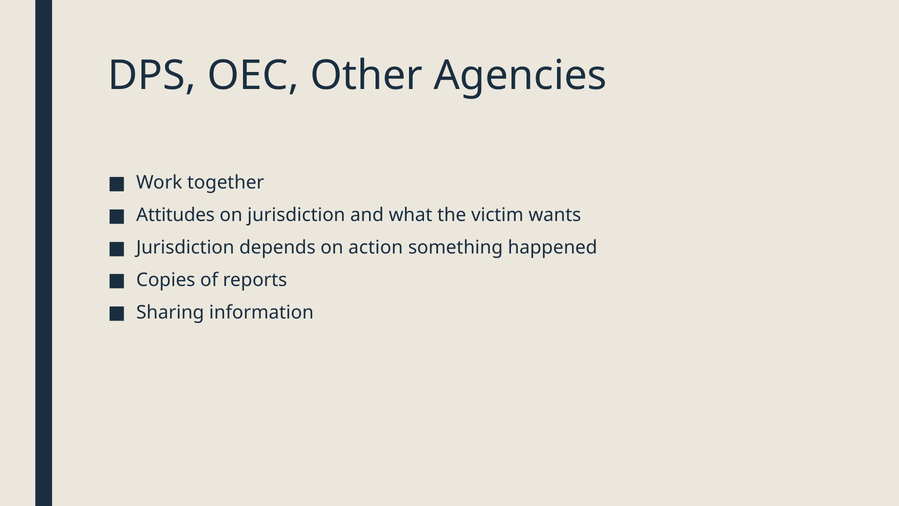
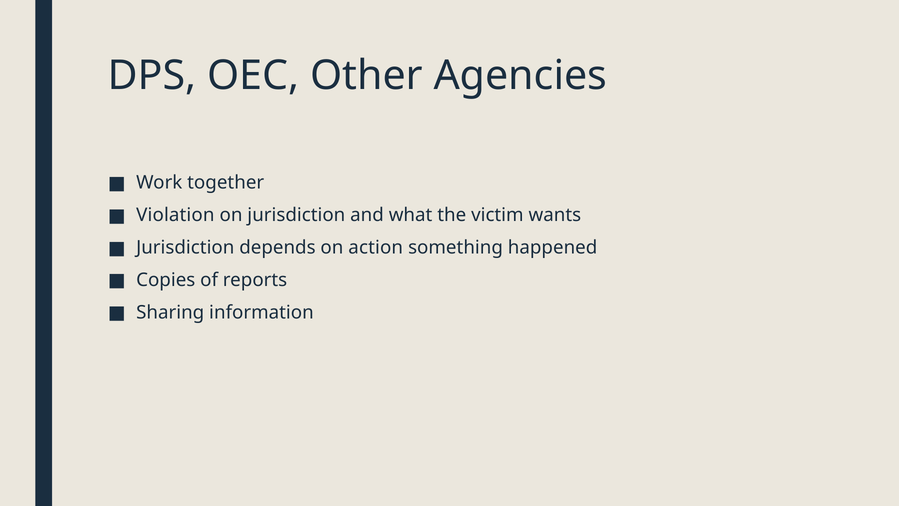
Attitudes: Attitudes -> Violation
